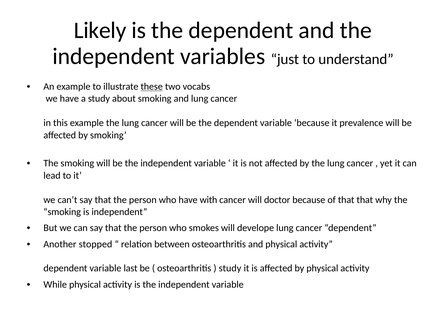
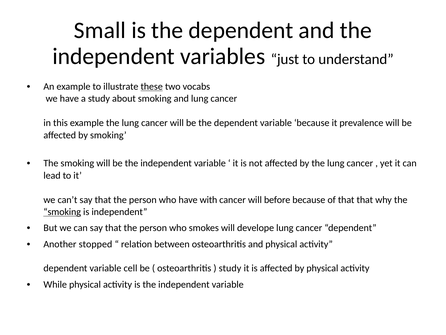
Likely: Likely -> Small
doctor: doctor -> before
smoking at (62, 212) underline: none -> present
last: last -> cell
